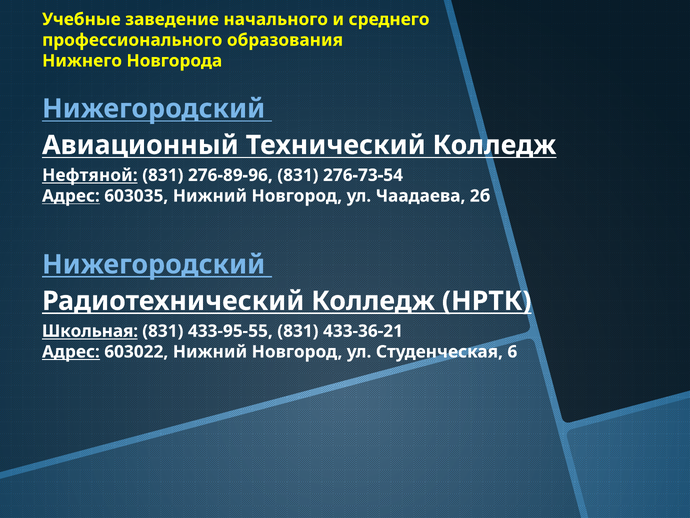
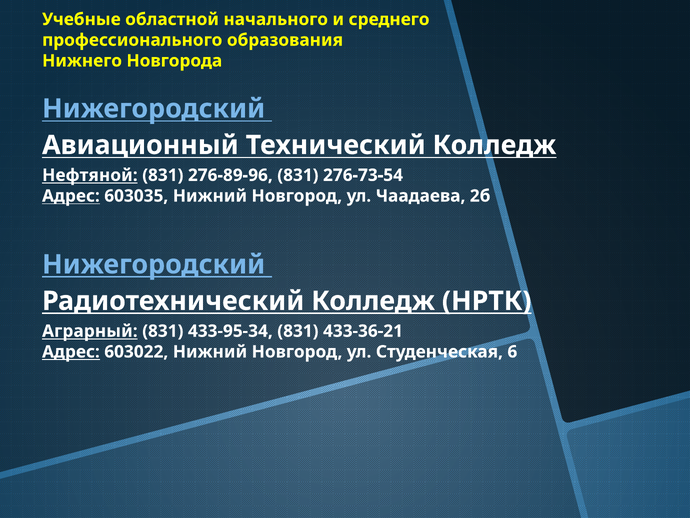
заведение: заведение -> областной
Школьная: Школьная -> Аграрный
433-95-55: 433-95-55 -> 433-95-34
